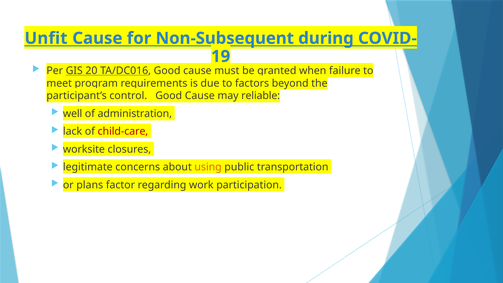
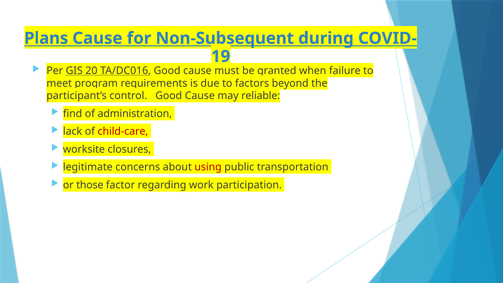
Unfit: Unfit -> Plans
well: well -> find
using colour: orange -> red
plans: plans -> those
